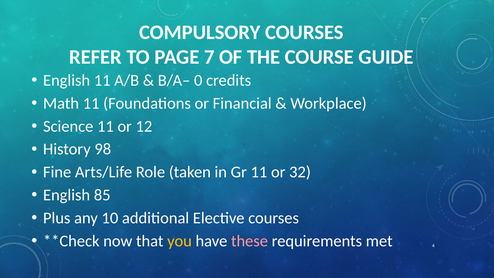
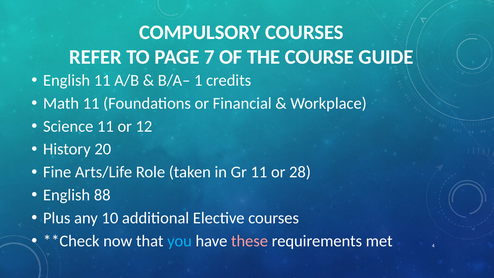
0: 0 -> 1
98: 98 -> 20
32: 32 -> 28
85: 85 -> 88
you colour: yellow -> light blue
